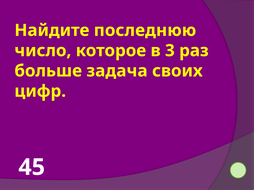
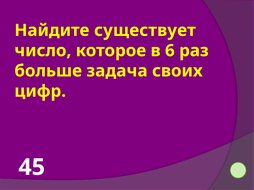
последнюю: последнюю -> существует
3: 3 -> 6
